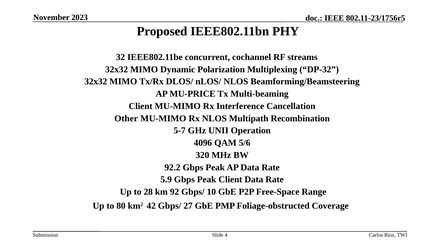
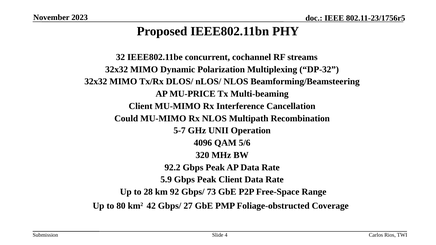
Other: Other -> Could
10: 10 -> 73
